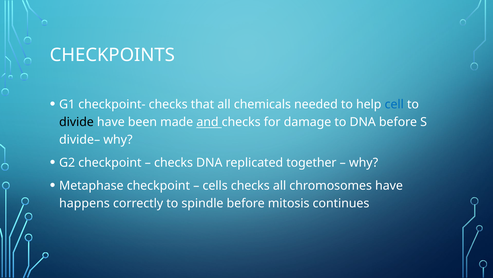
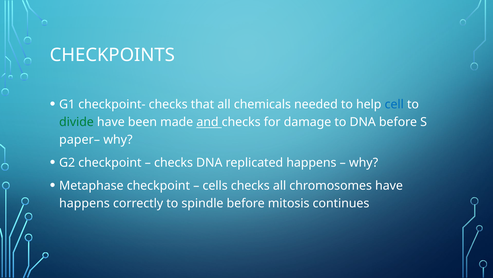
divide colour: black -> green
divide–: divide– -> paper–
replicated together: together -> happens
